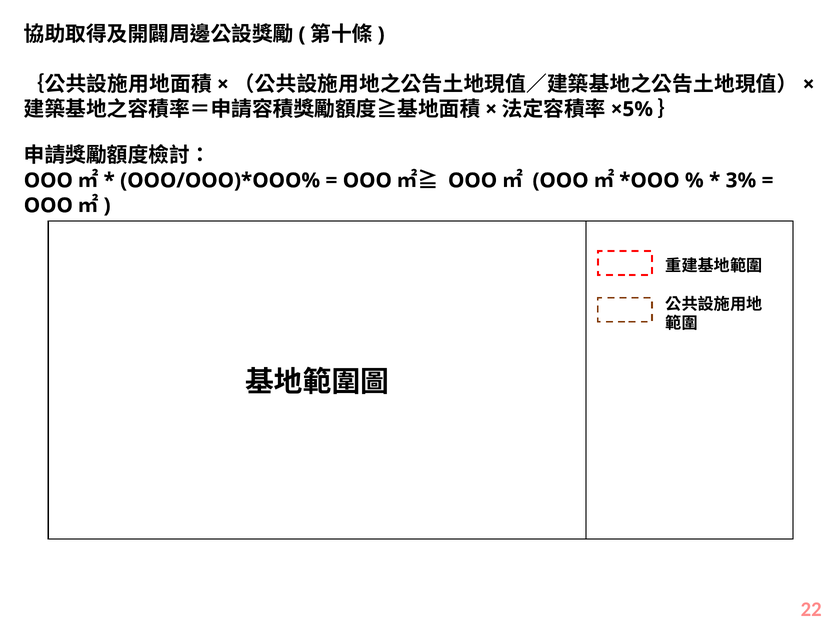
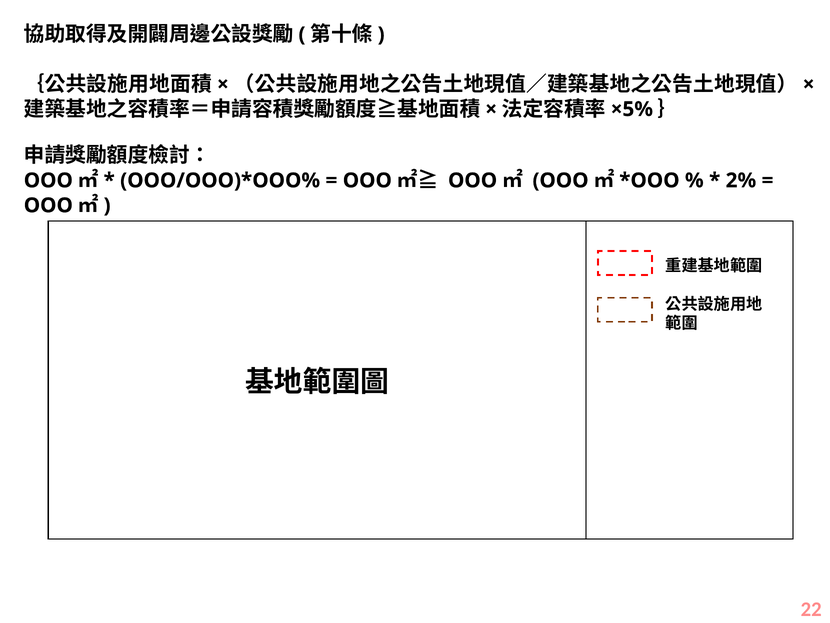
3%: 3% -> 2%
